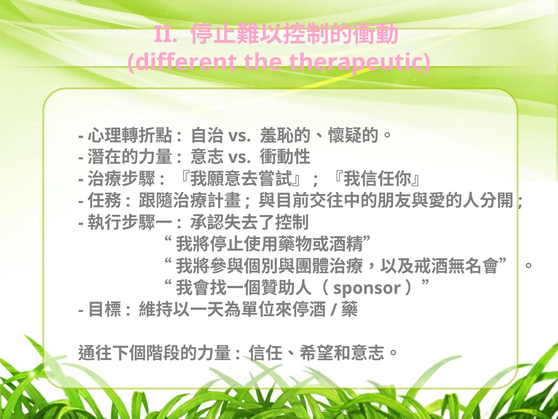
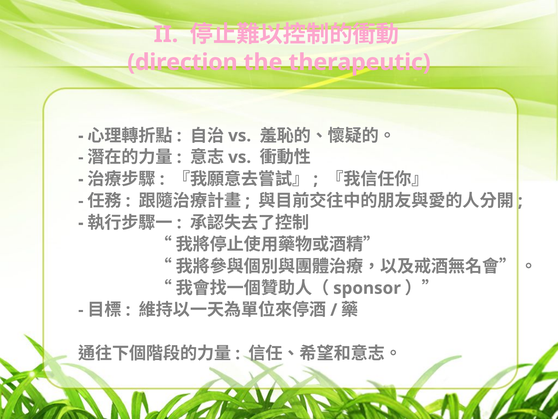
different: different -> direction
